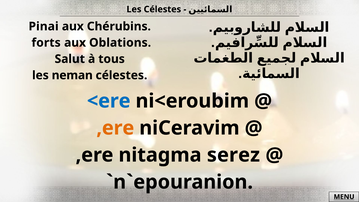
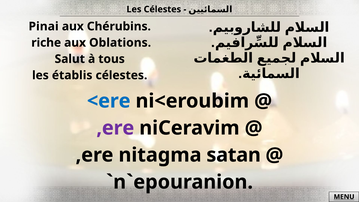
forts: forts -> riche
neman: neman -> établis
,ere at (115, 128) colour: orange -> purple
serez: serez -> satan
